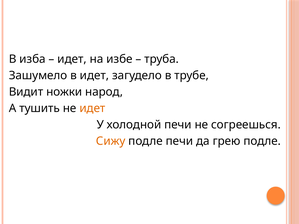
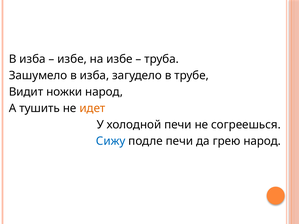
идет at (72, 59): идет -> избе
Зашумело в идет: идет -> изба
Сижу colour: orange -> blue
грею подле: подле -> народ
